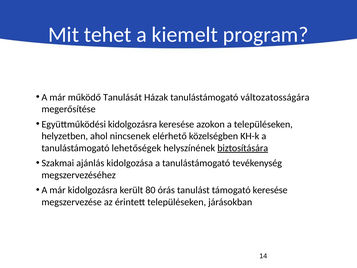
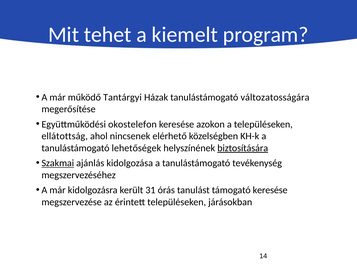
Tanulását: Tanulását -> Tantárgyi
Együttműködési kidolgozásra: kidolgozásra -> okostelefon
helyzetben: helyzetben -> ellátottság
Szakmai underline: none -> present
80: 80 -> 31
